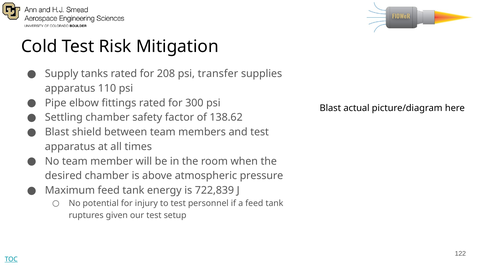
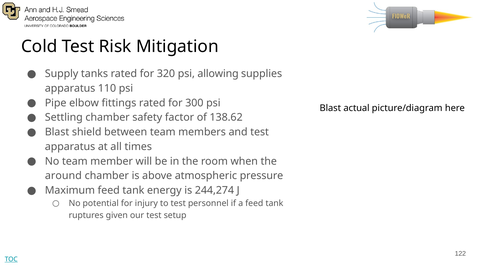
208: 208 -> 320
transfer: transfer -> allowing
desired: desired -> around
722,839: 722,839 -> 244,274
